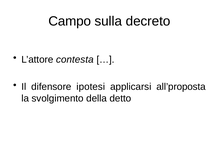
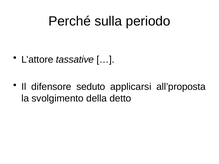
Campo: Campo -> Perché
decreto: decreto -> periodo
contesta: contesta -> tassative
ipotesi: ipotesi -> seduto
